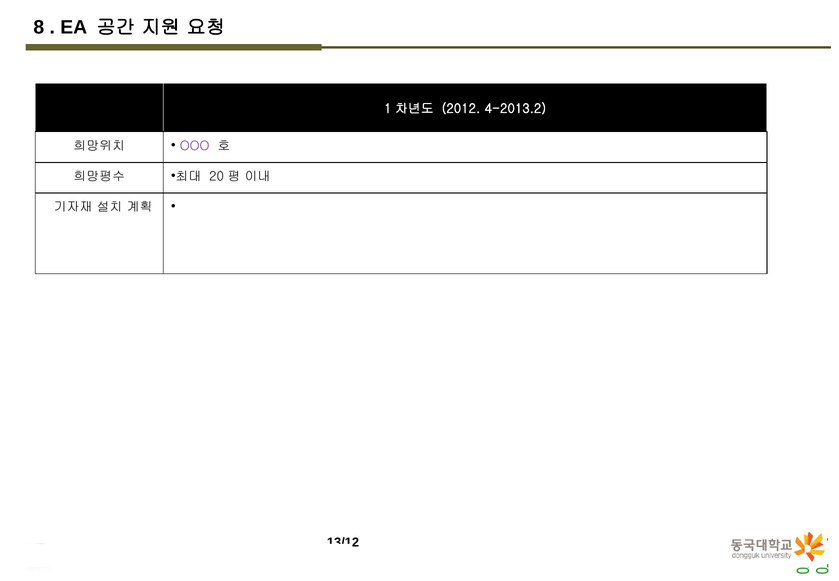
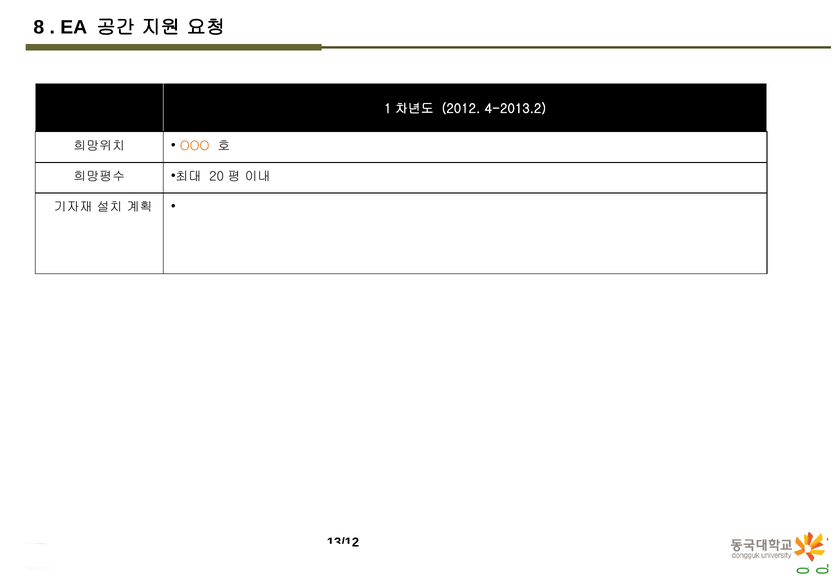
OOO colour: purple -> orange
